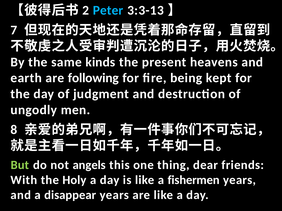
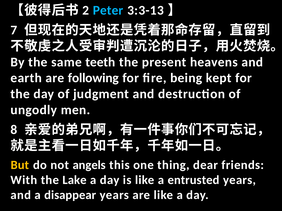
kinds: kinds -> teeth
But colour: light green -> yellow
Holy: Holy -> Lake
fishermen: fishermen -> entrusted
